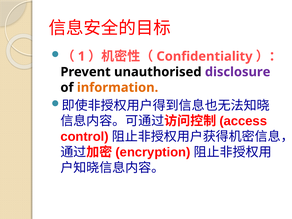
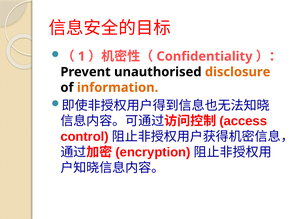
disclosure colour: purple -> orange
